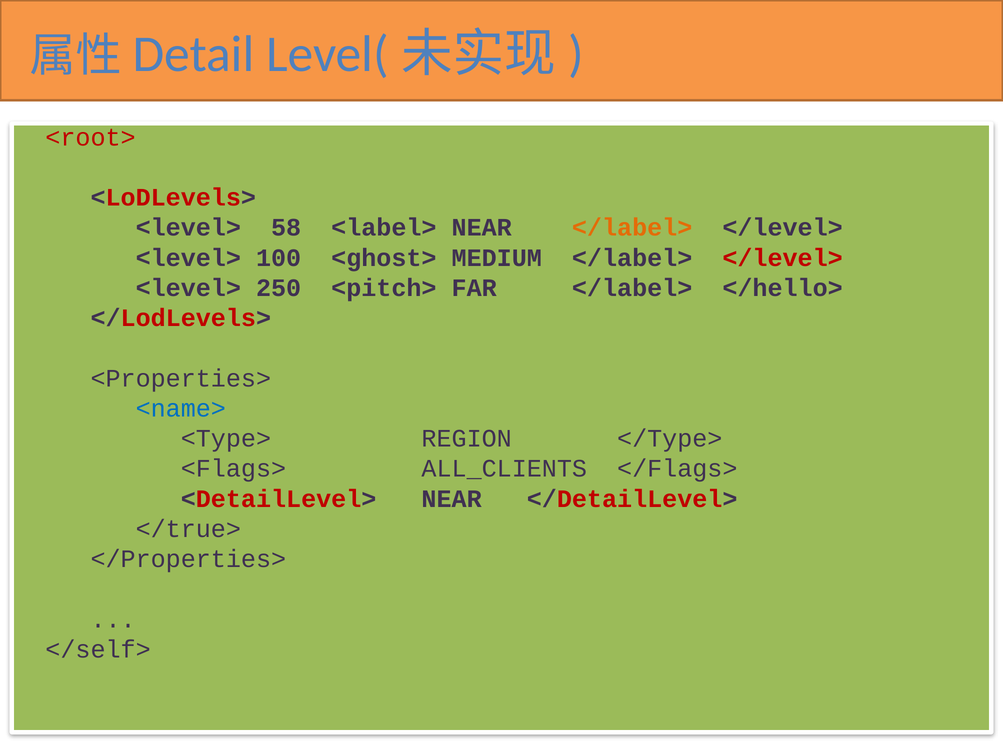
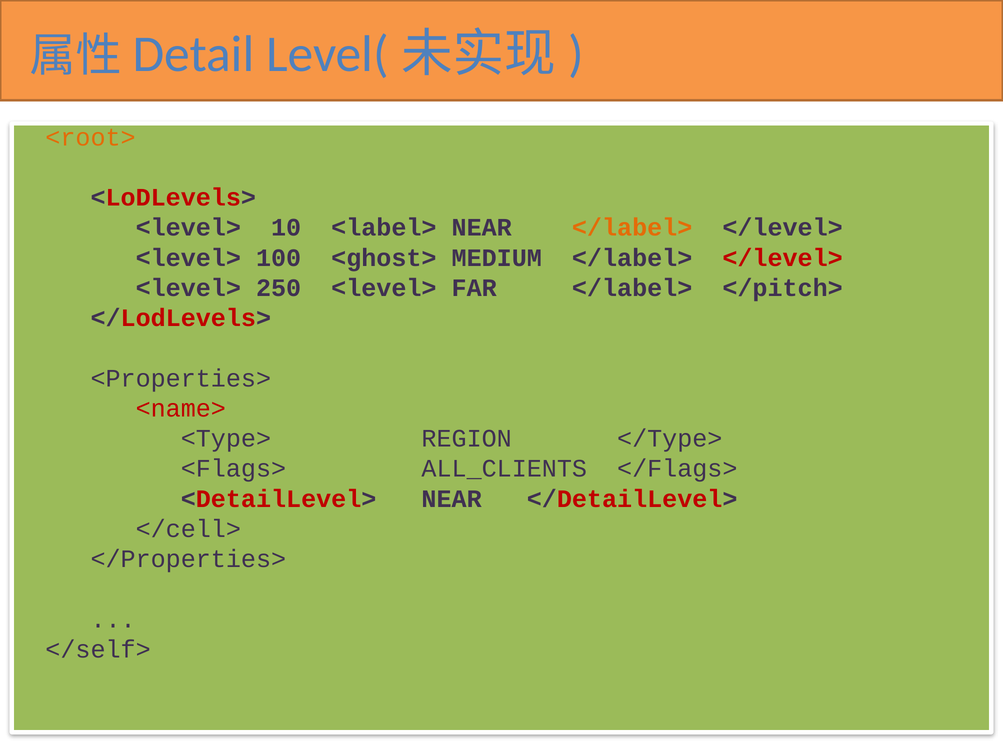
<root> colour: red -> orange
58: 58 -> 10
250 <pitch>: <pitch> -> <level>
</hello>: </hello> -> </pitch>
<name> colour: blue -> red
</true>: </true> -> </cell>
